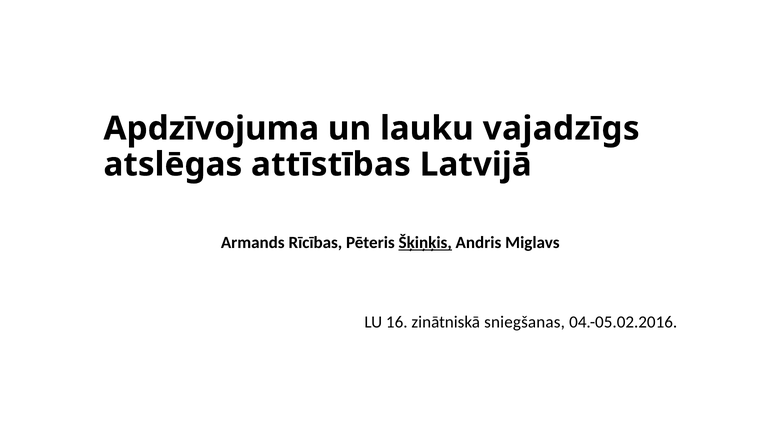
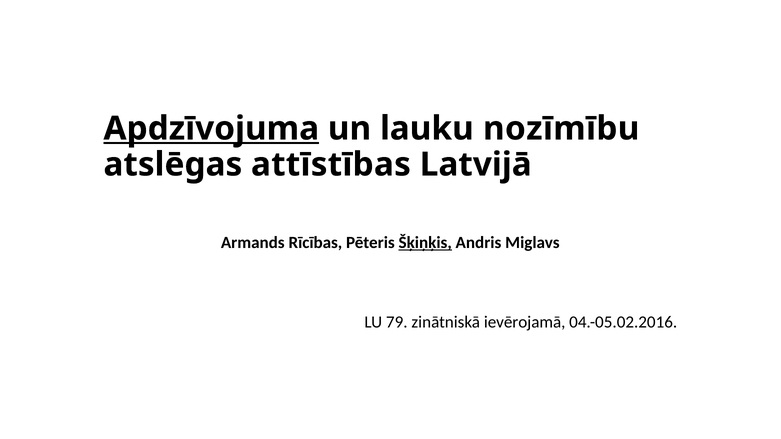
Apdzīvojuma underline: none -> present
vajadzīgs: vajadzīgs -> nozīmību
16: 16 -> 79
sniegšanas: sniegšanas -> ievērojamā
